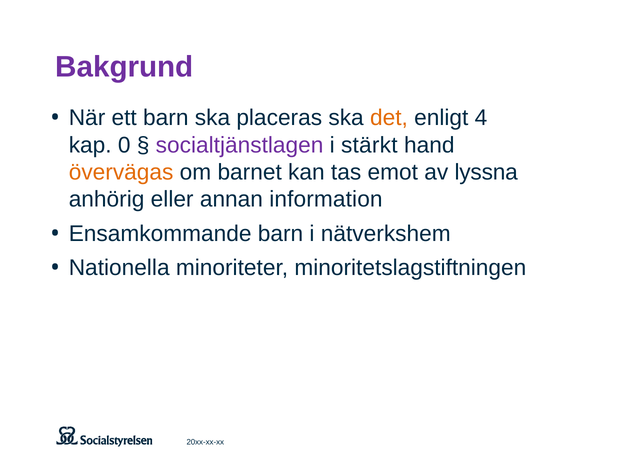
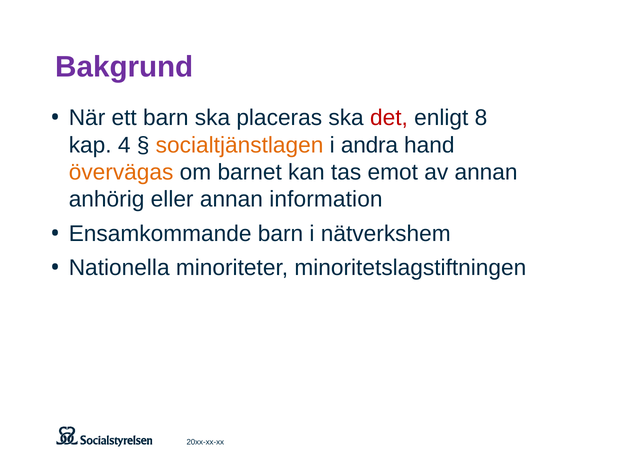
det colour: orange -> red
4: 4 -> 8
0: 0 -> 4
socialtjänstlagen colour: purple -> orange
stärkt: stärkt -> andra
av lyssna: lyssna -> annan
